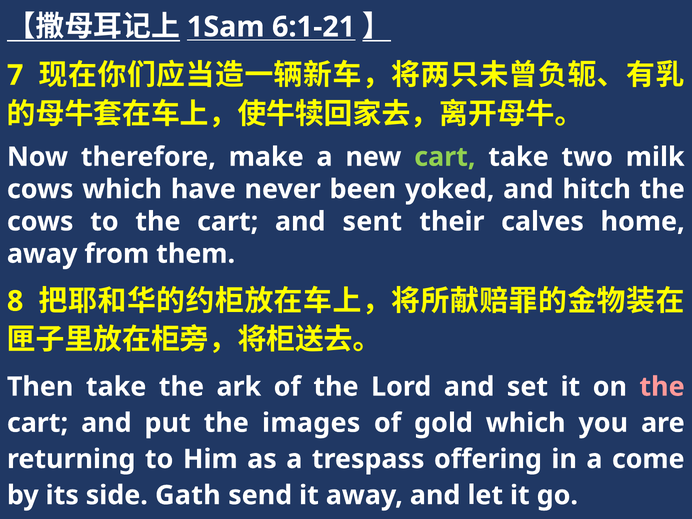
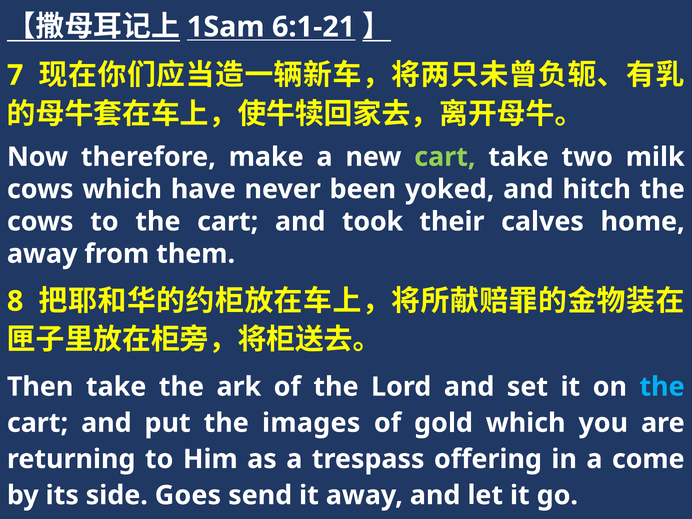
sent: sent -> took
the at (662, 387) colour: pink -> light blue
Gath: Gath -> Goes
